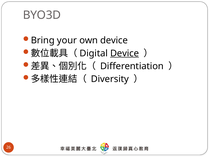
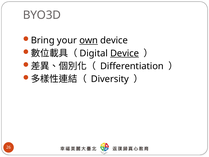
own underline: none -> present
